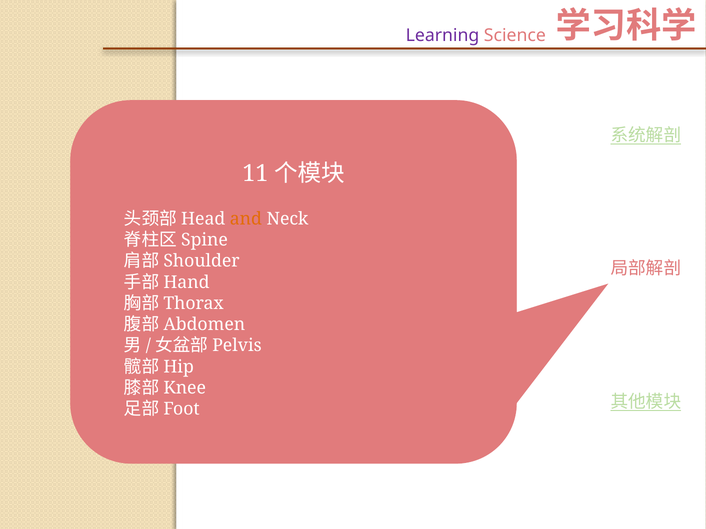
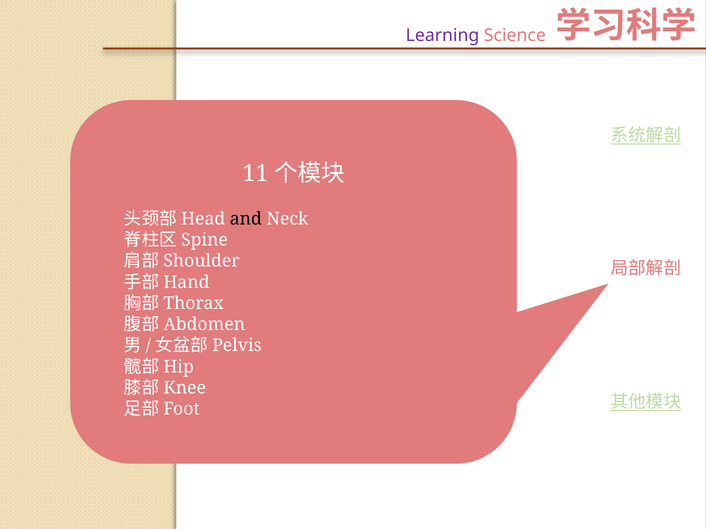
and colour: orange -> black
